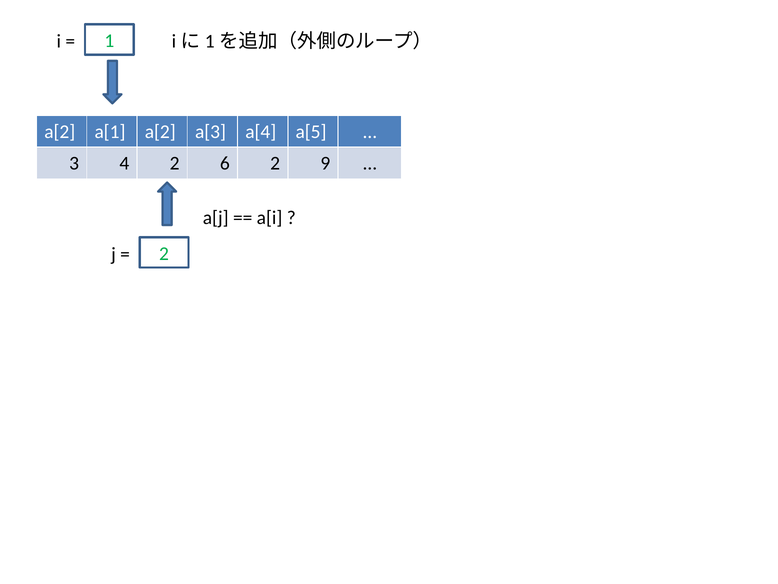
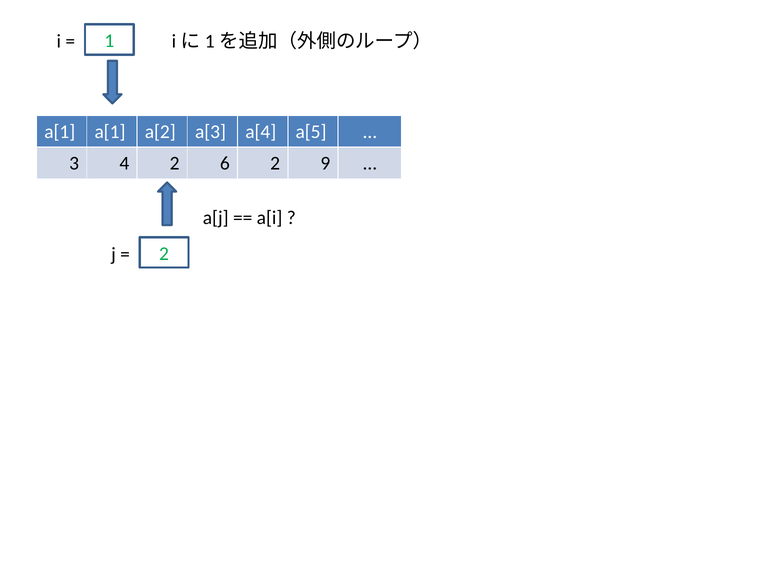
a[2 at (60, 131): a[2 -> a[1
